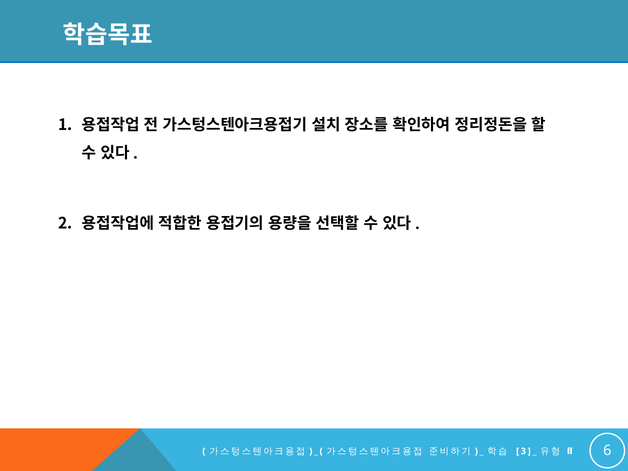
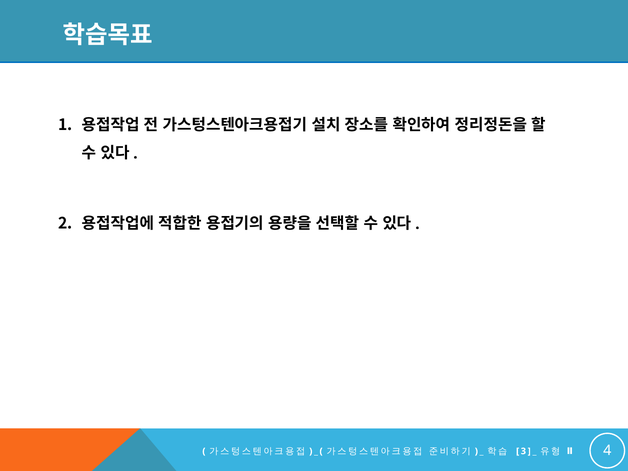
6: 6 -> 4
